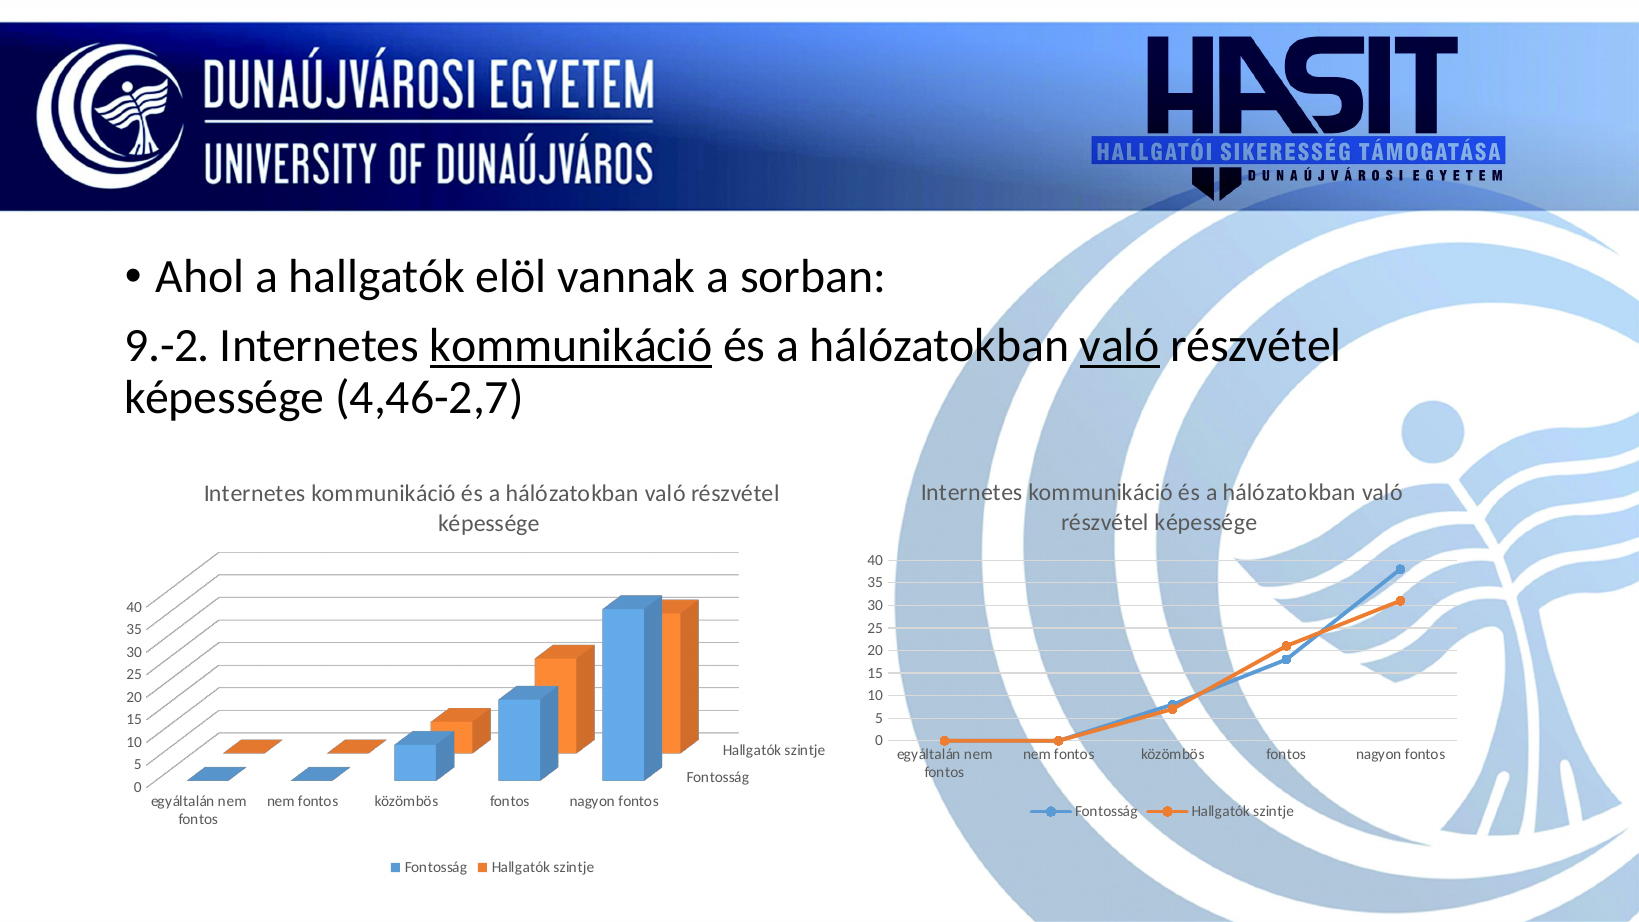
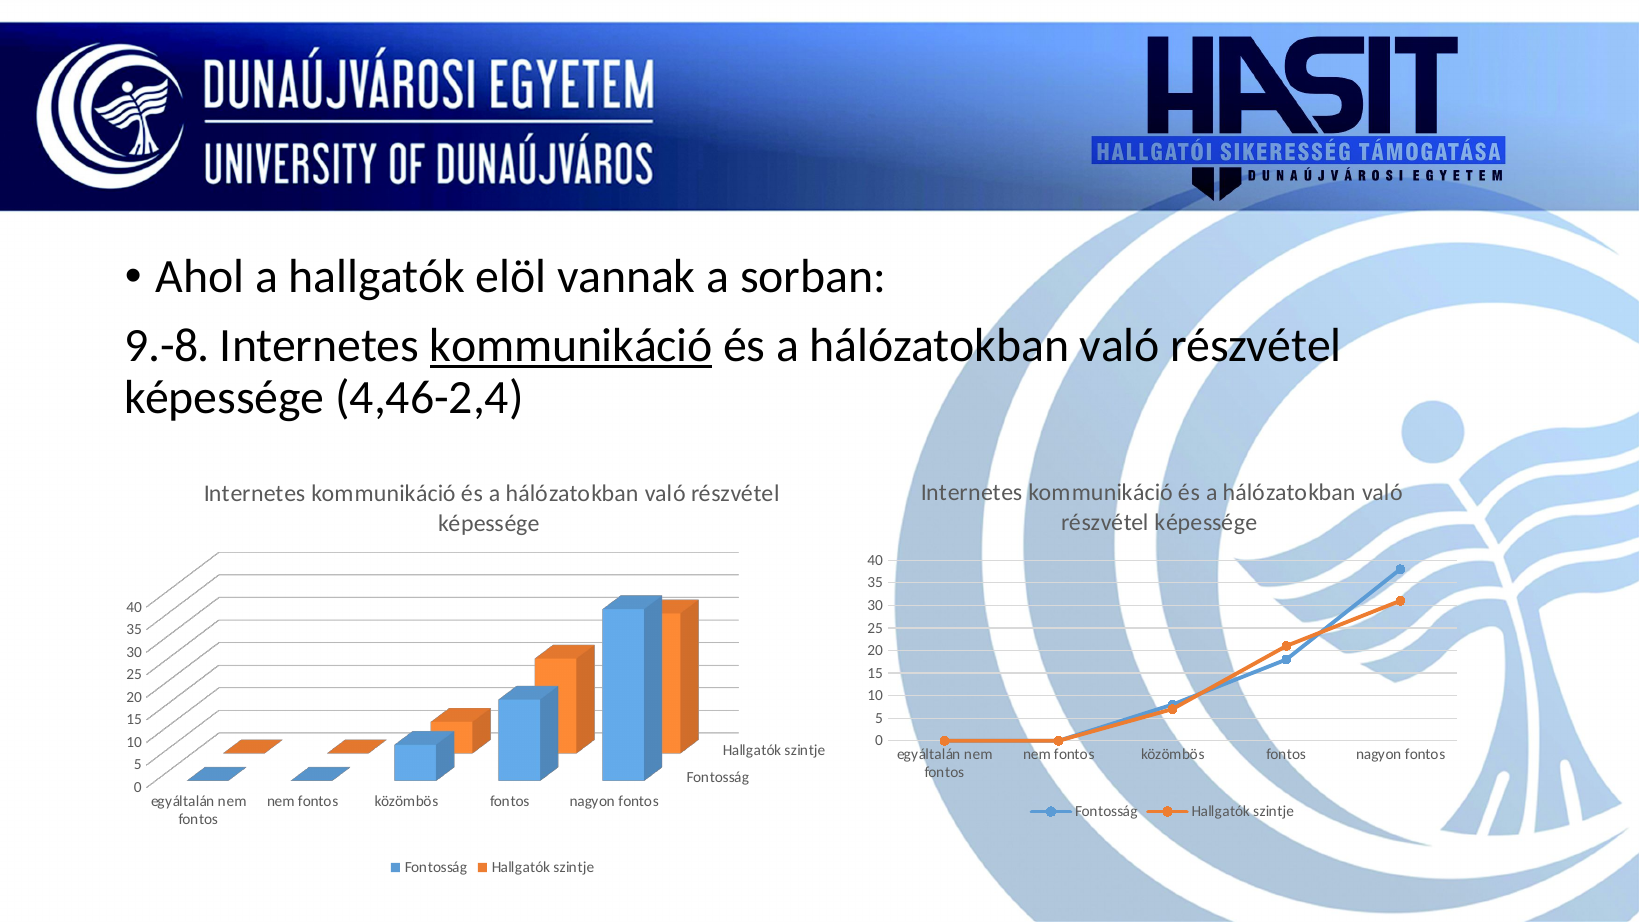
9.-2: 9.-2 -> 9.-8
való at (1120, 346) underline: present -> none
4,46-2,7: 4,46-2,7 -> 4,46-2,4
